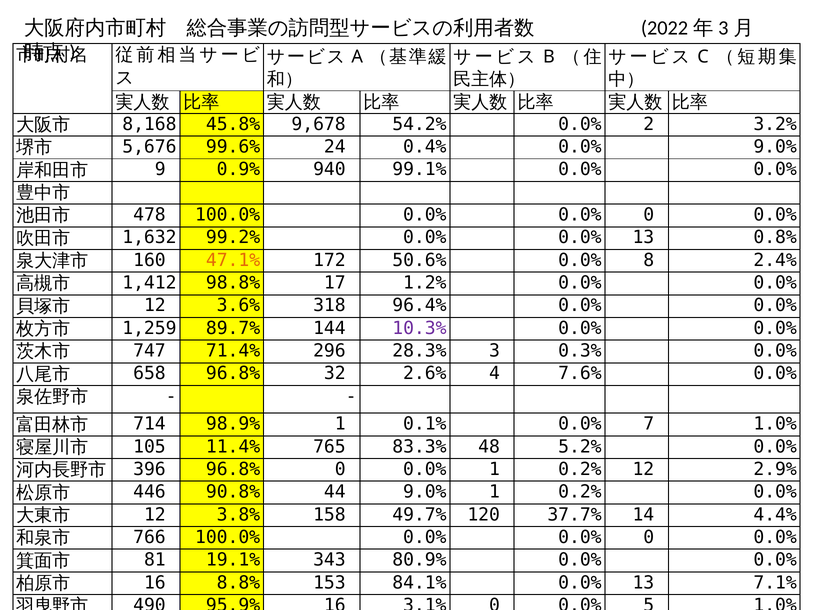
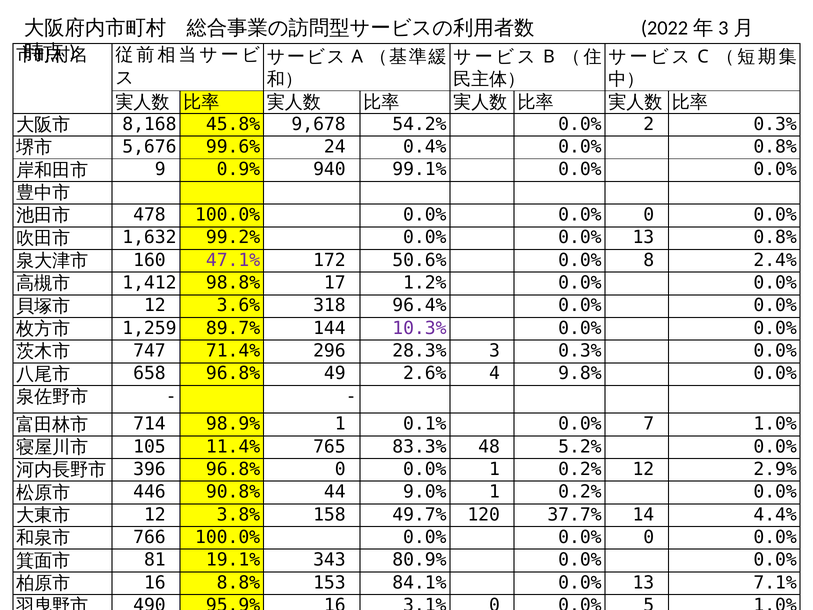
2 3.2%: 3.2% -> 0.3%
0.0% 9.0%: 9.0% -> 0.8%
47.1% colour: orange -> purple
32: 32 -> 49
7.6%: 7.6% -> 9.8%
